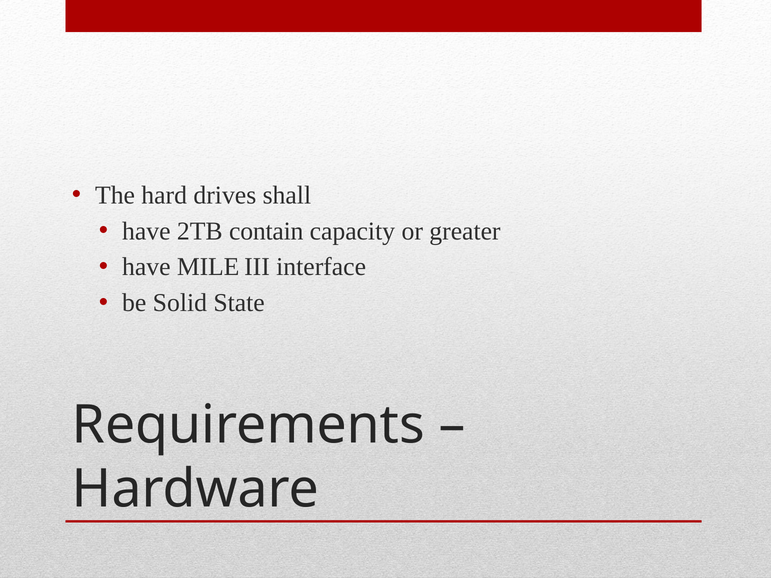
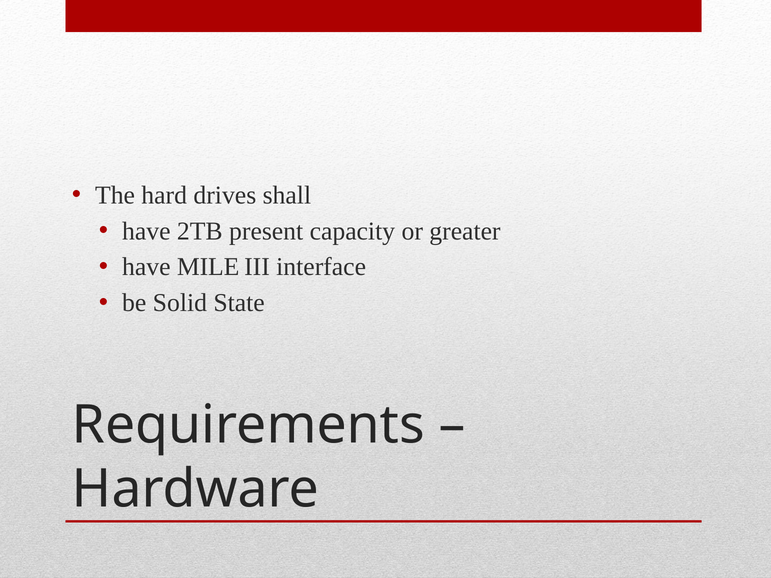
contain: contain -> present
